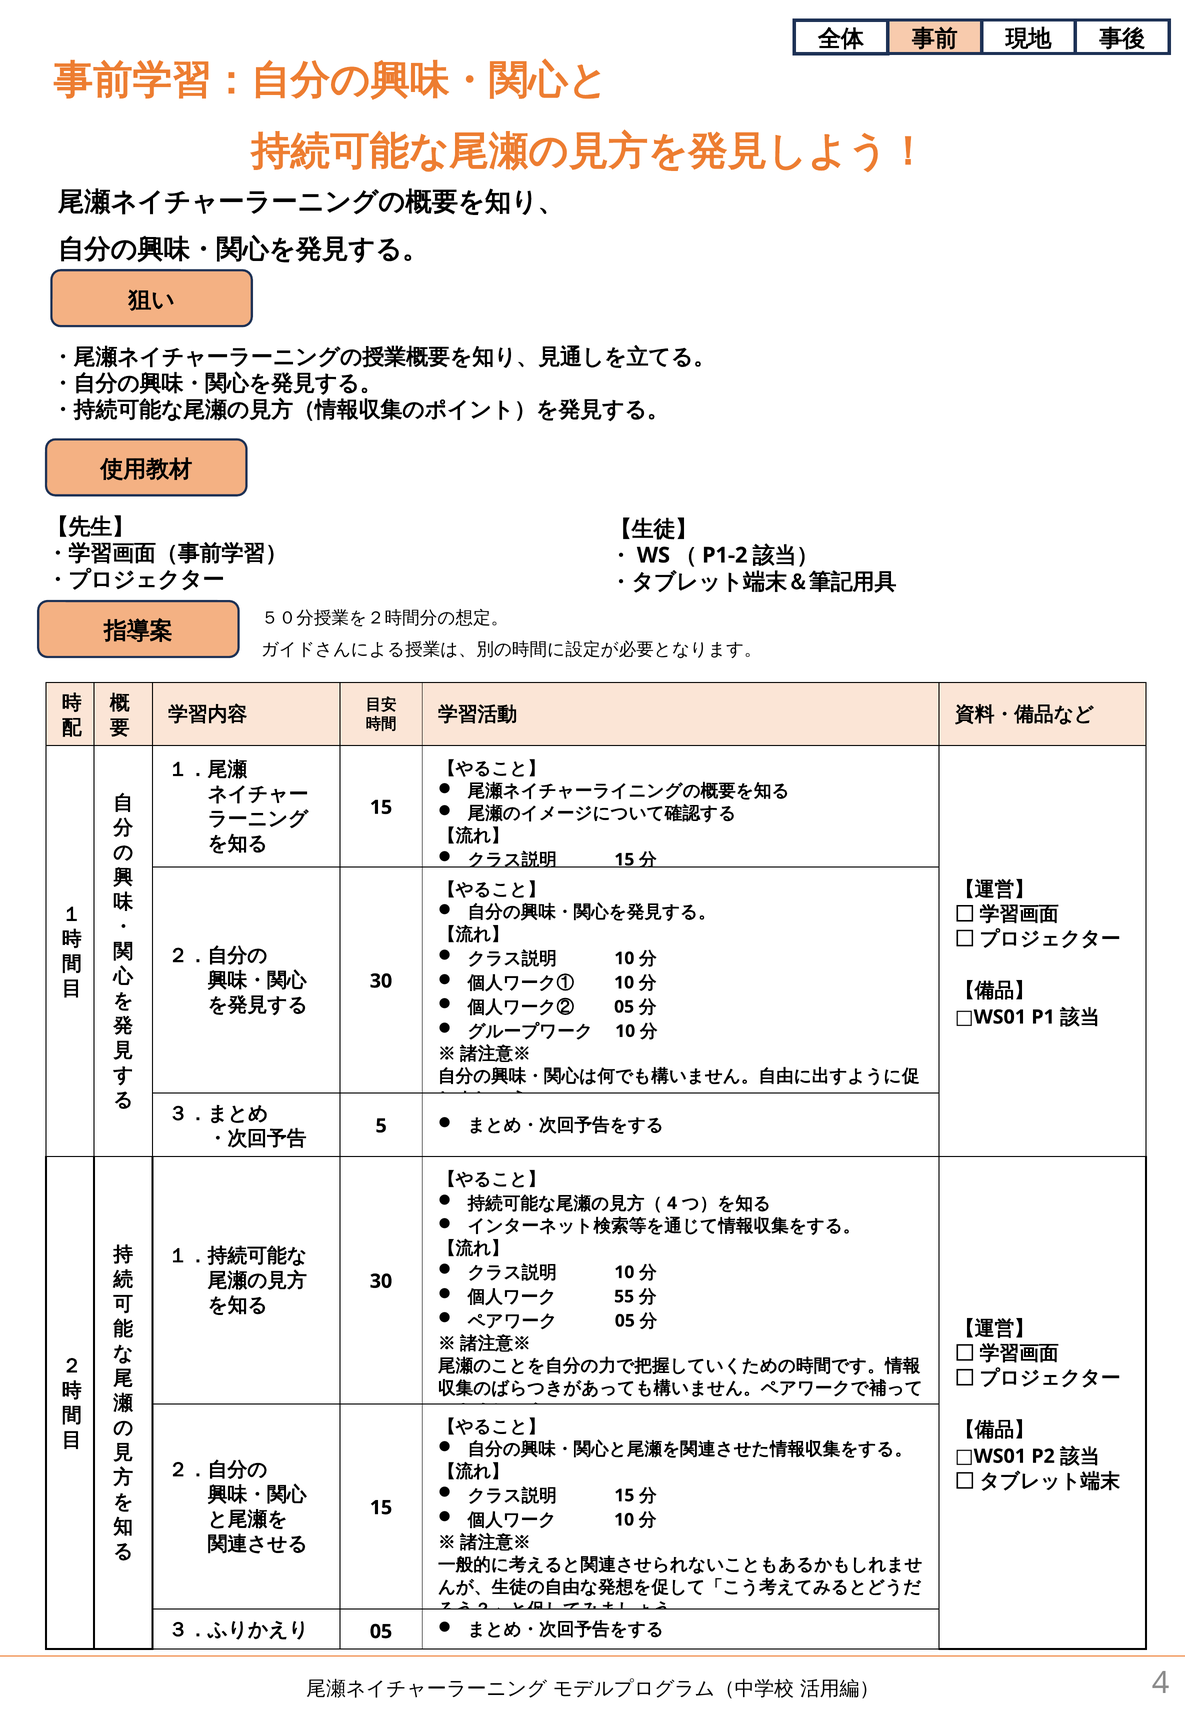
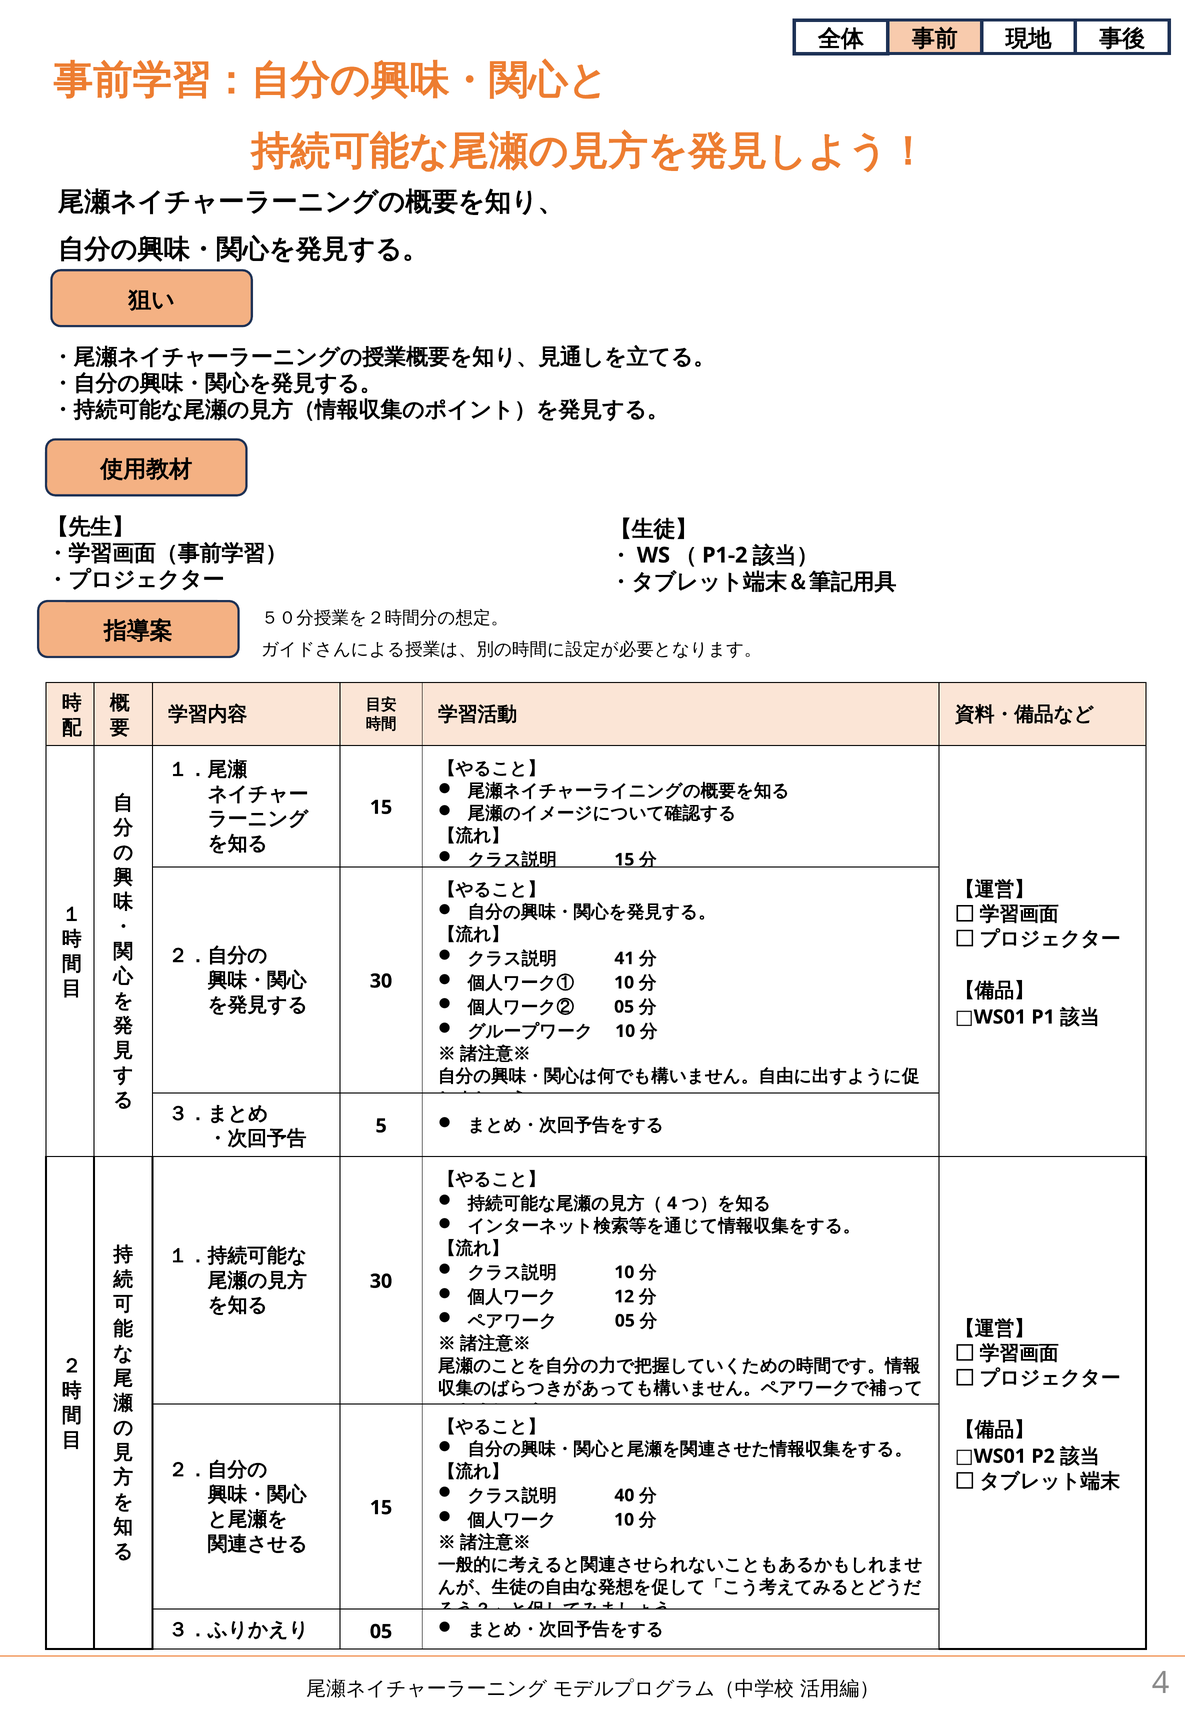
10 at (624, 959): 10 -> 41
55: 55 -> 12
15 at (624, 1496): 15 -> 40
